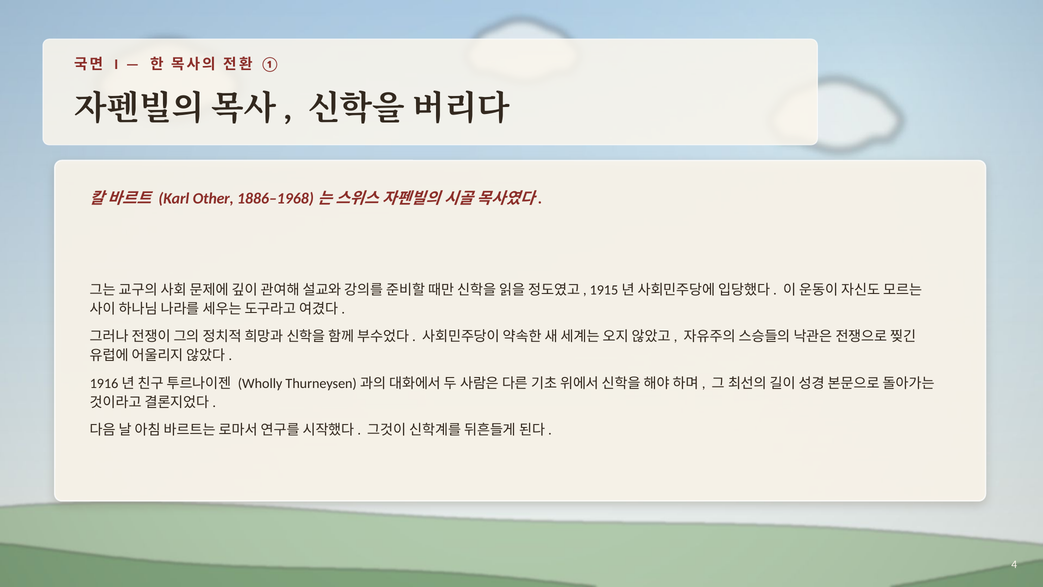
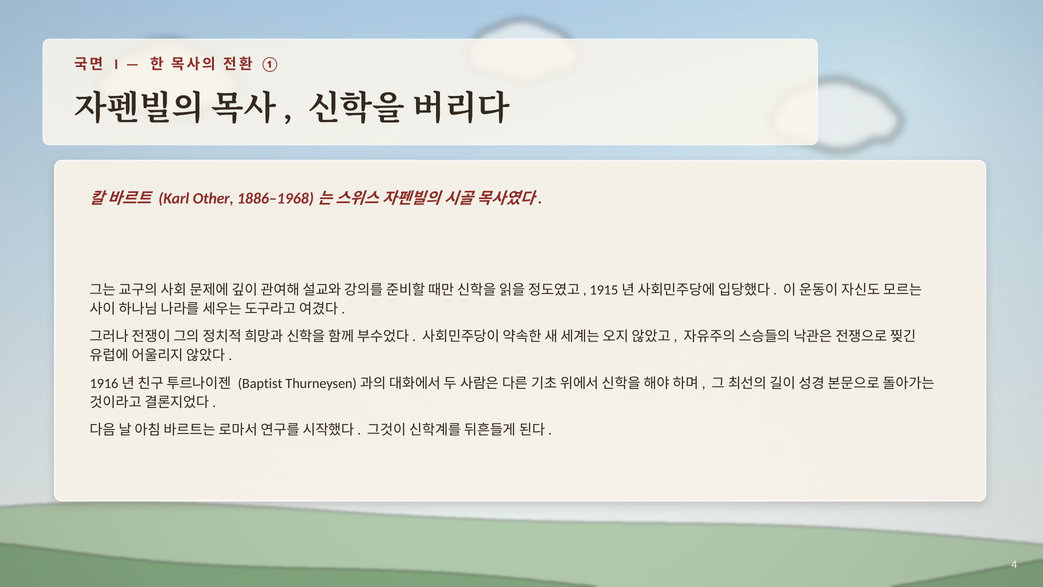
Wholly: Wholly -> Baptist
